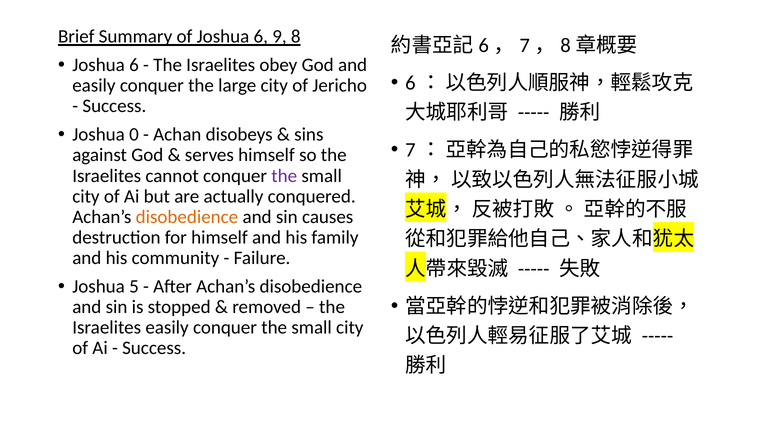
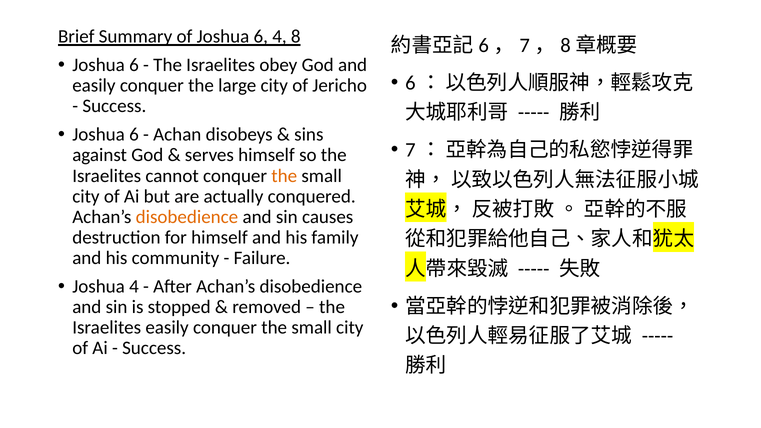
6 9: 9 -> 4
0 at (134, 135): 0 -> 6
the at (284, 176) colour: purple -> orange
Joshua 5: 5 -> 4
